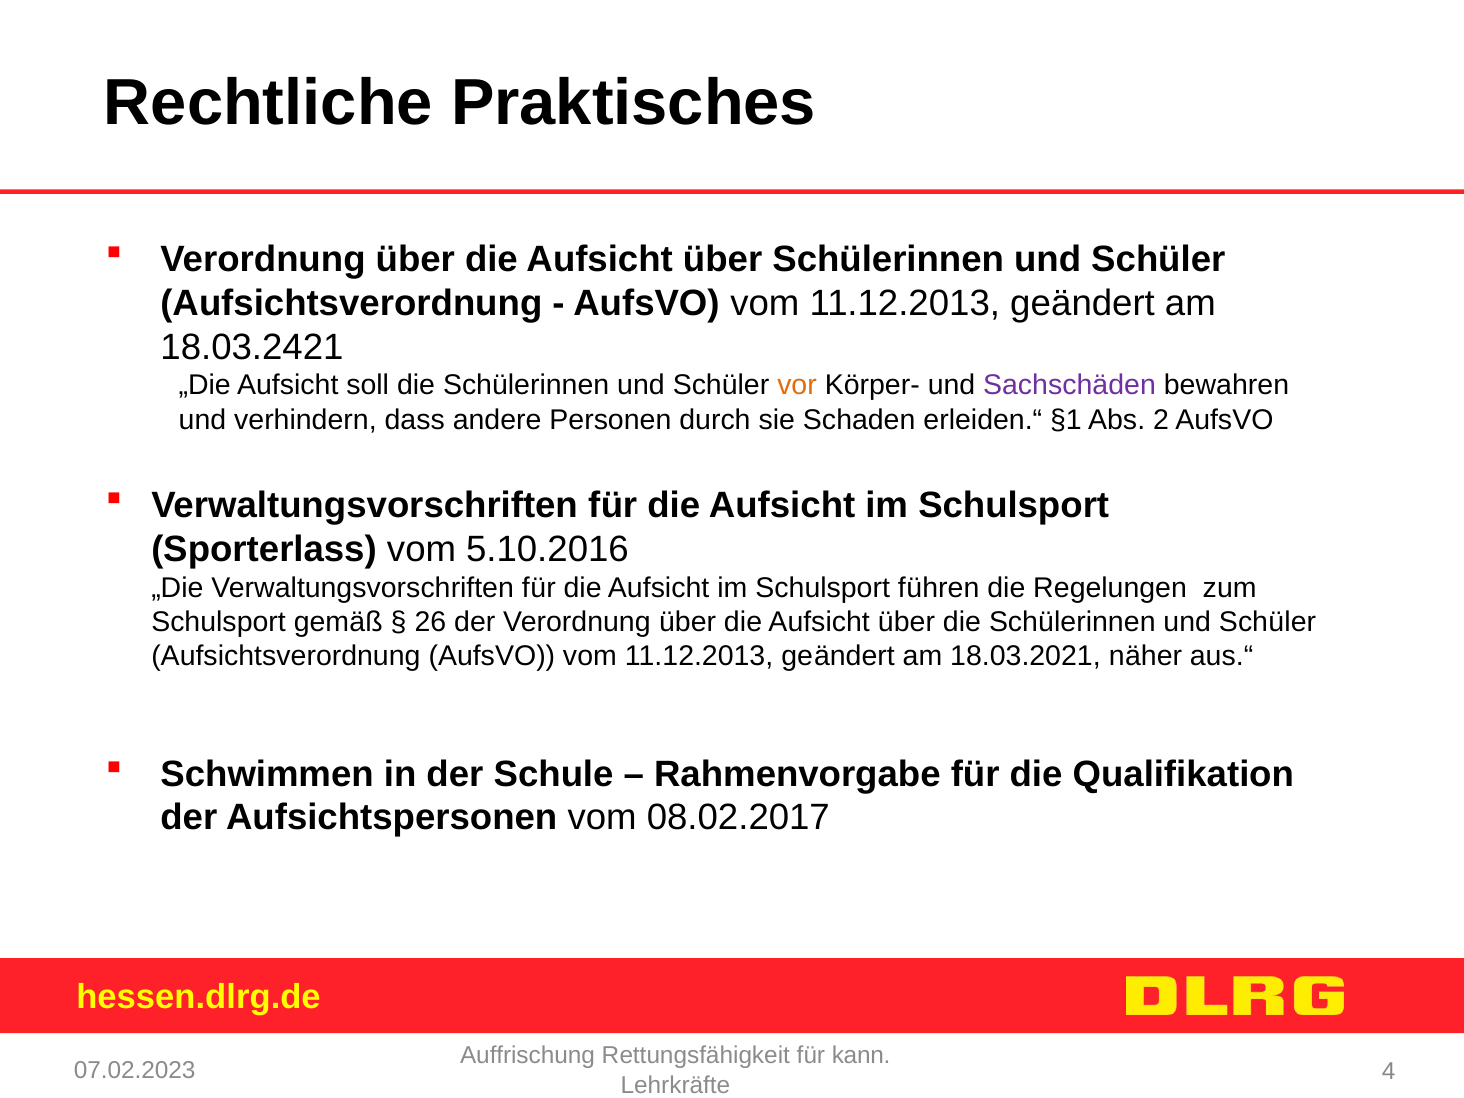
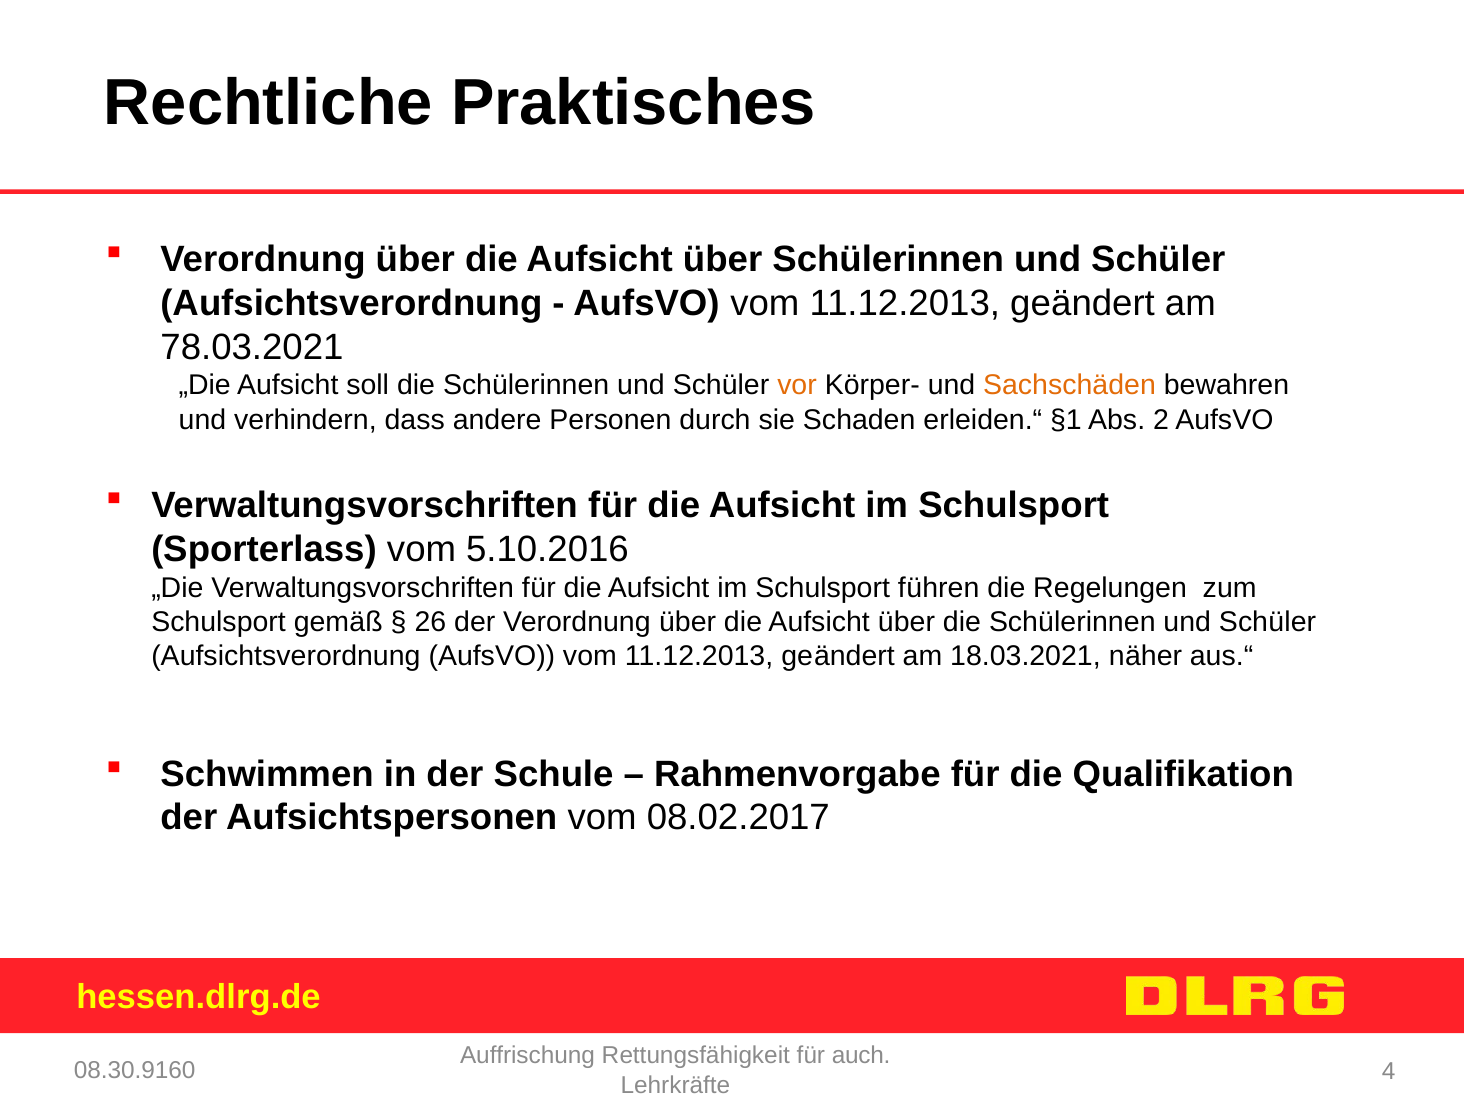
18.03.2421: 18.03.2421 -> 78.03.2021
Sachschäden colour: purple -> orange
kann: kann -> auch
07.02.2023: 07.02.2023 -> 08.30.9160
